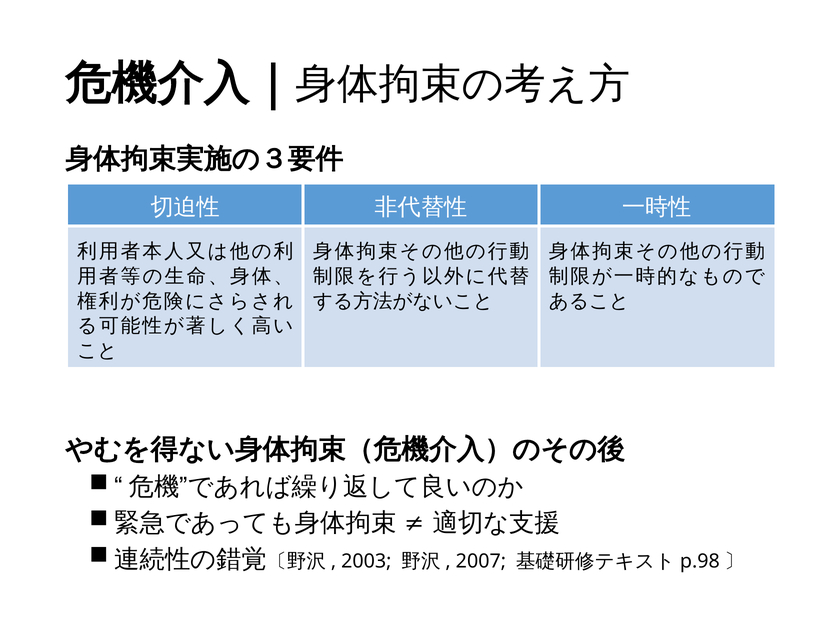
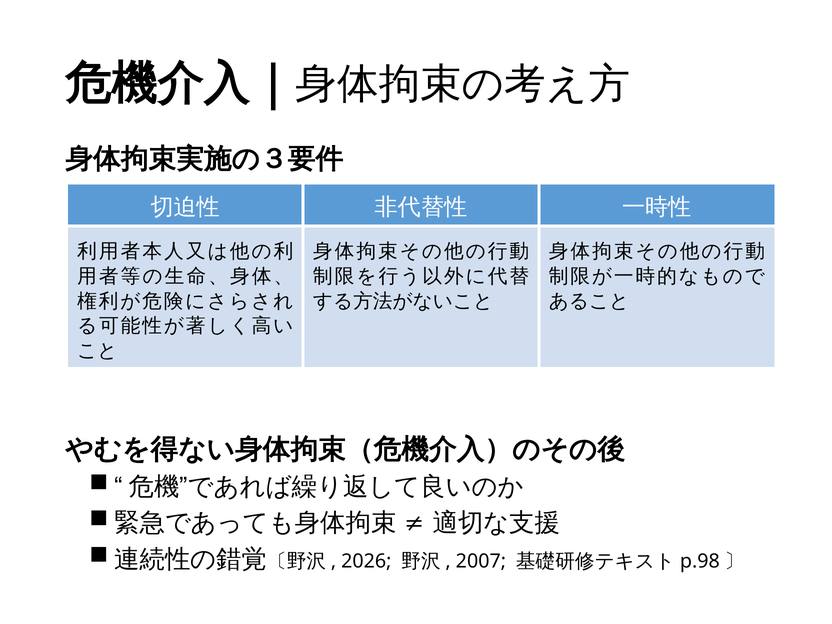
2003: 2003 -> 2026
